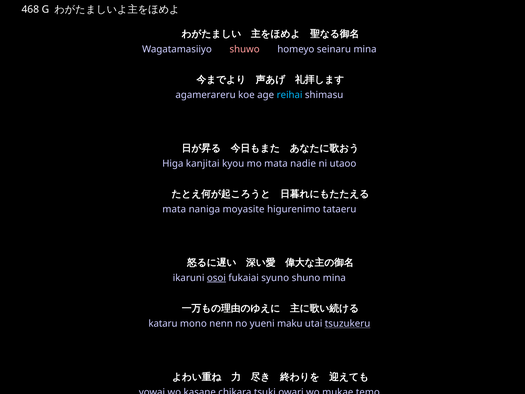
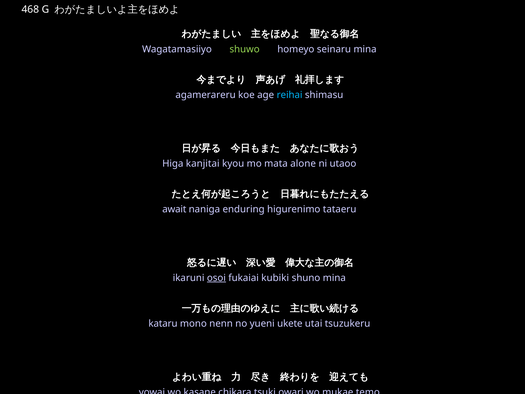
shuwo colour: pink -> light green
nadie: nadie -> alone
mata at (174, 209): mata -> await
moyasite: moyasite -> enduring
syuno: syuno -> kubiki
maku: maku -> ukete
tsuzukeru underline: present -> none
